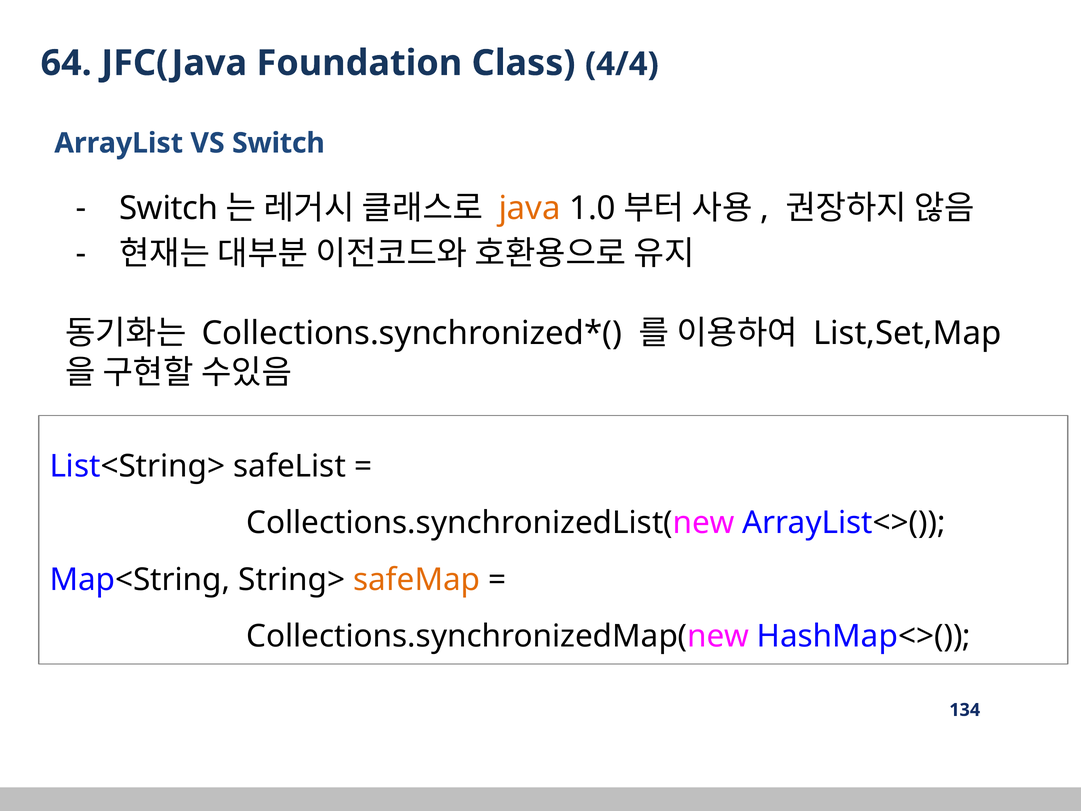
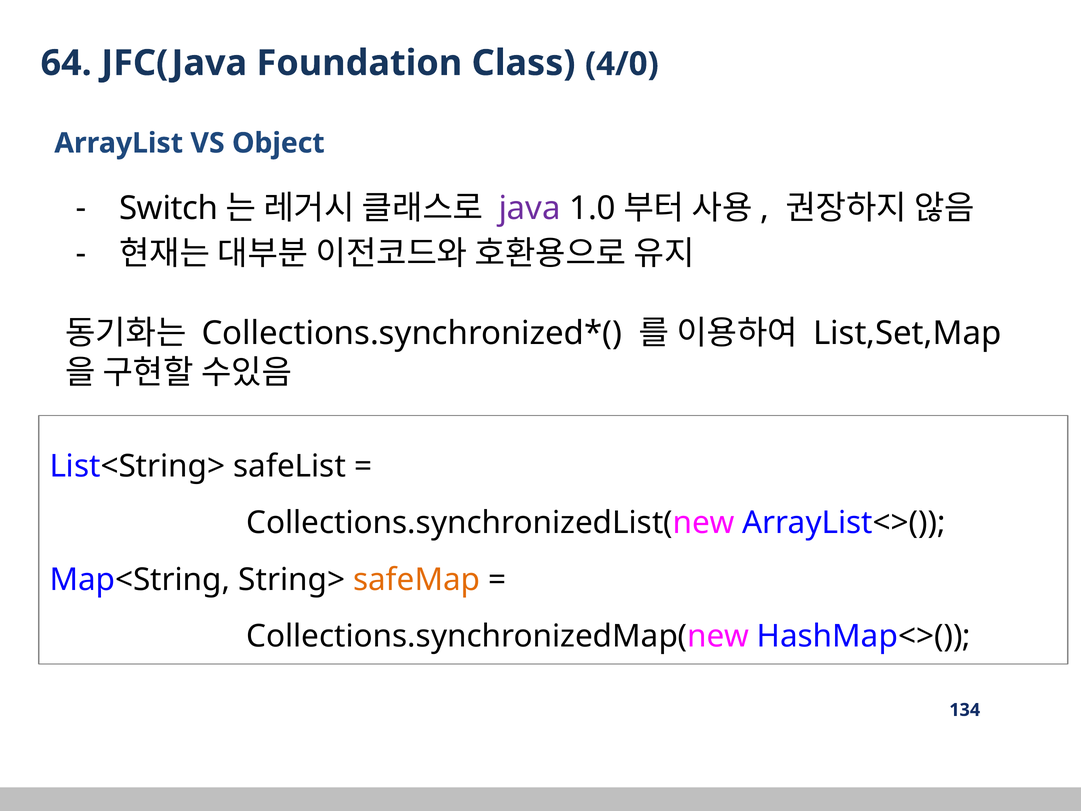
4/4: 4/4 -> 4/0
VS Switch: Switch -> Object
java colour: orange -> purple
